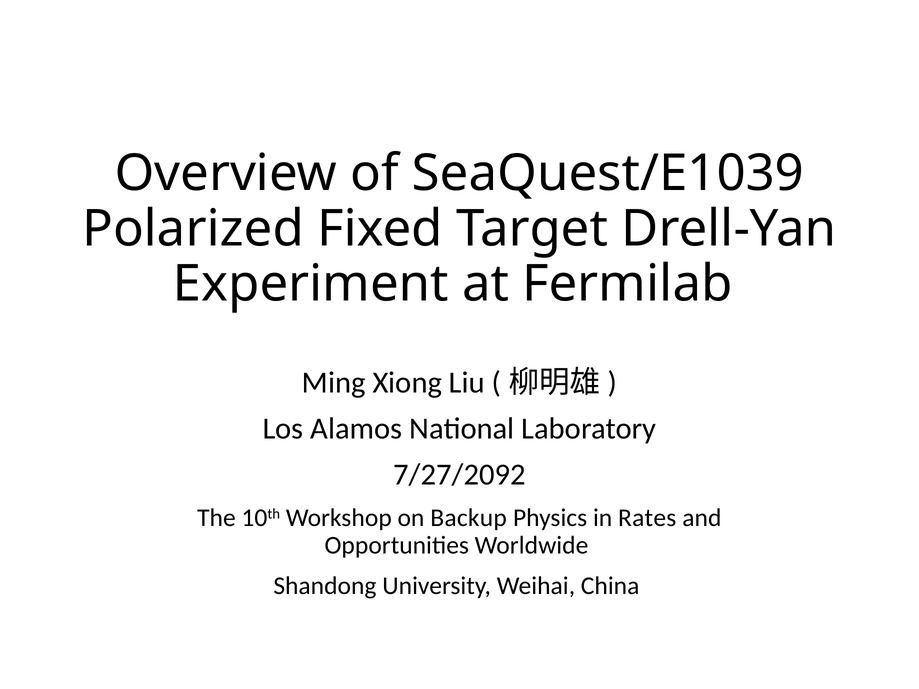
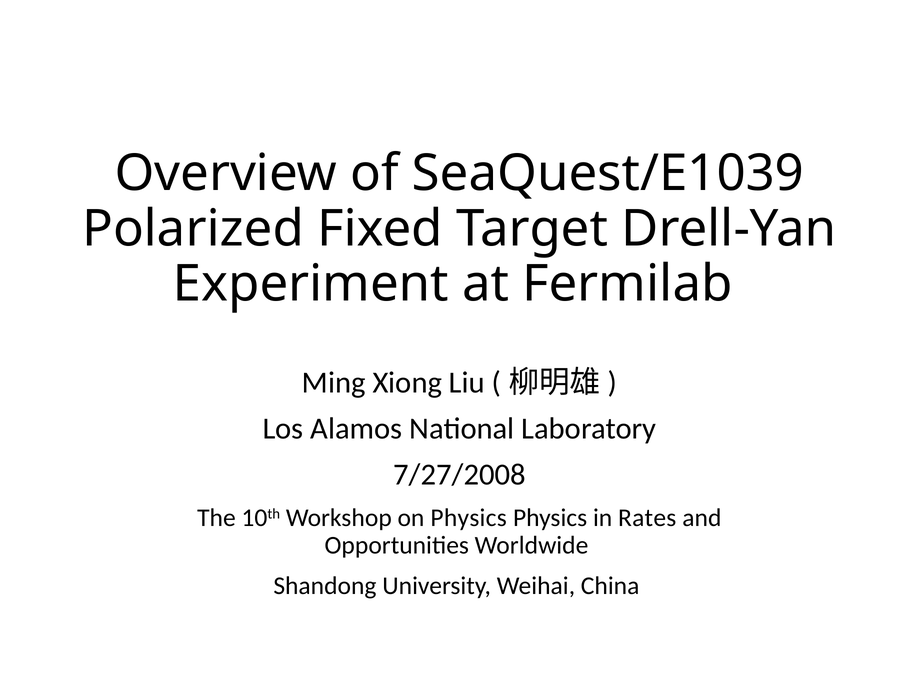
7/27/2092: 7/27/2092 -> 7/27/2008
on Backup: Backup -> Physics
